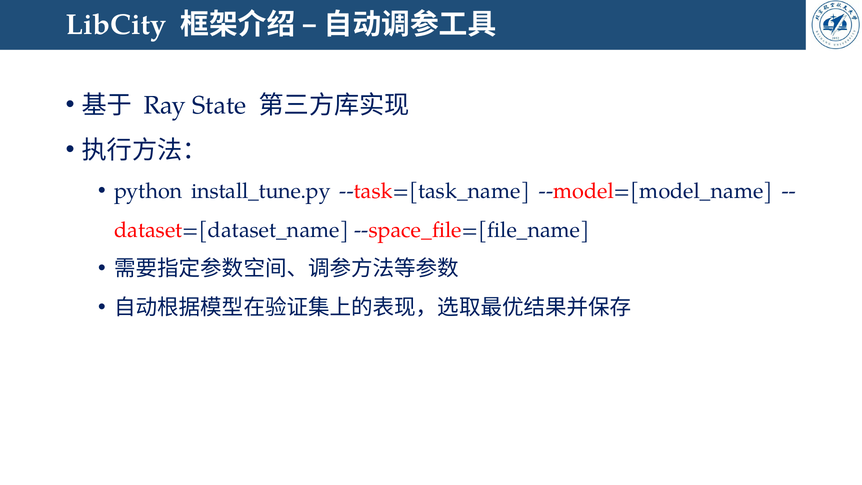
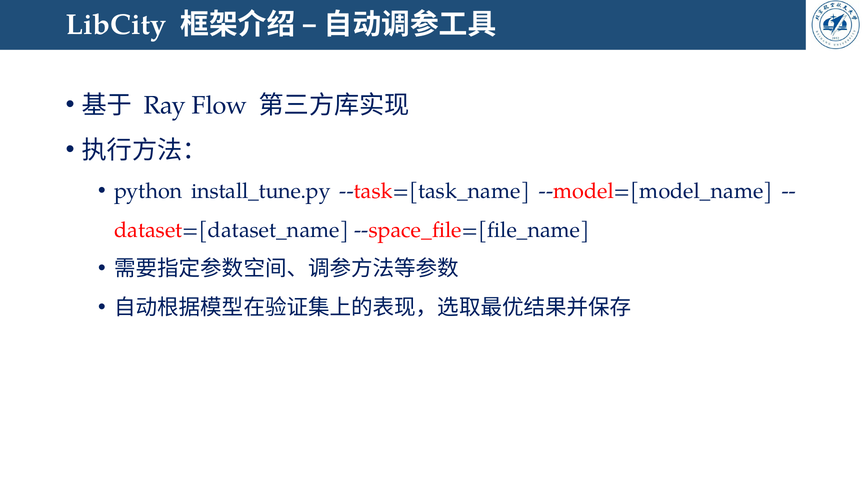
State: State -> Flow
